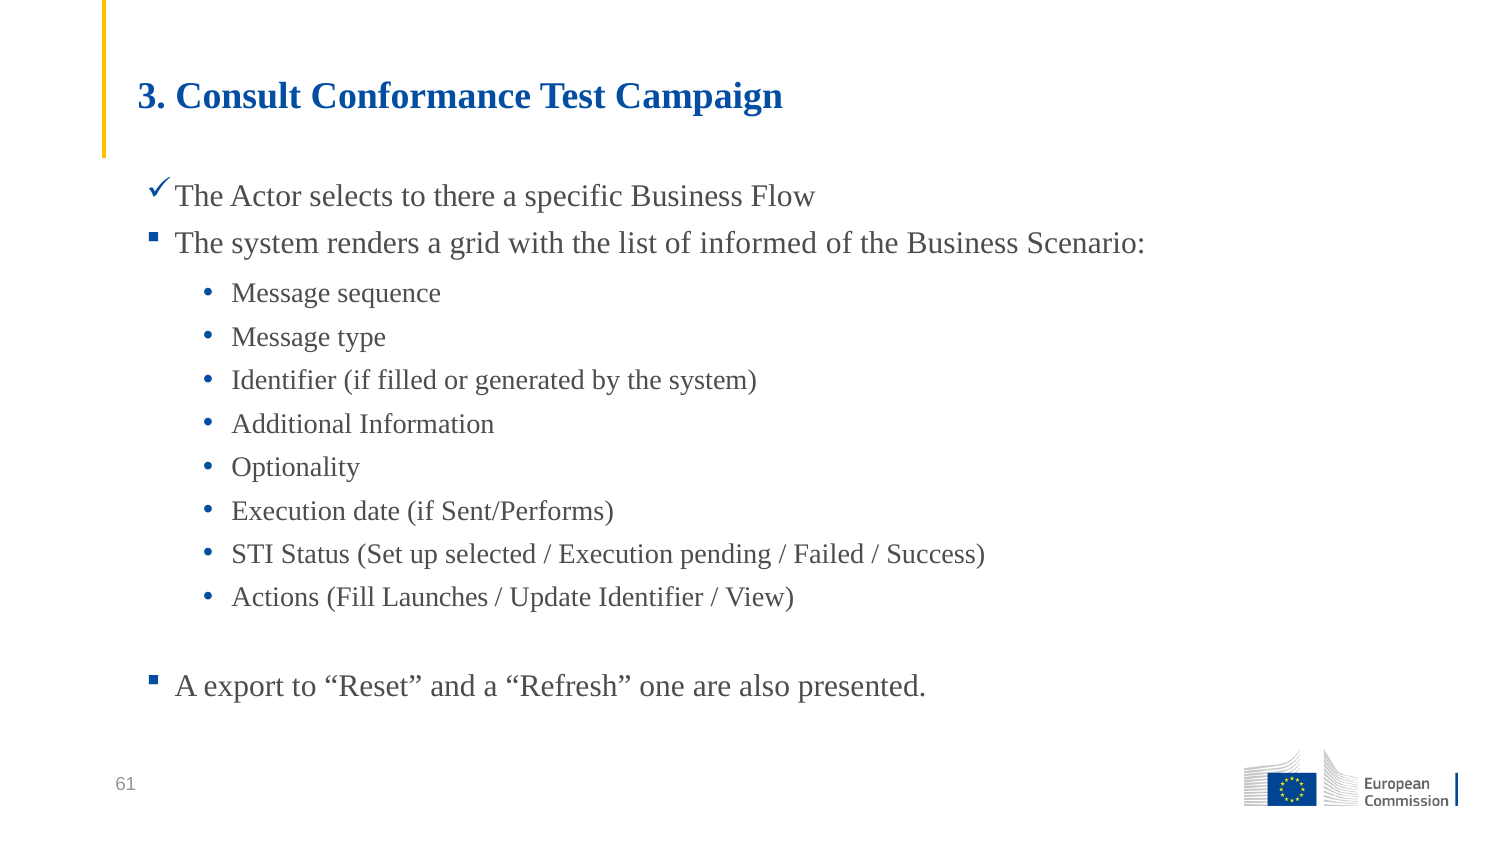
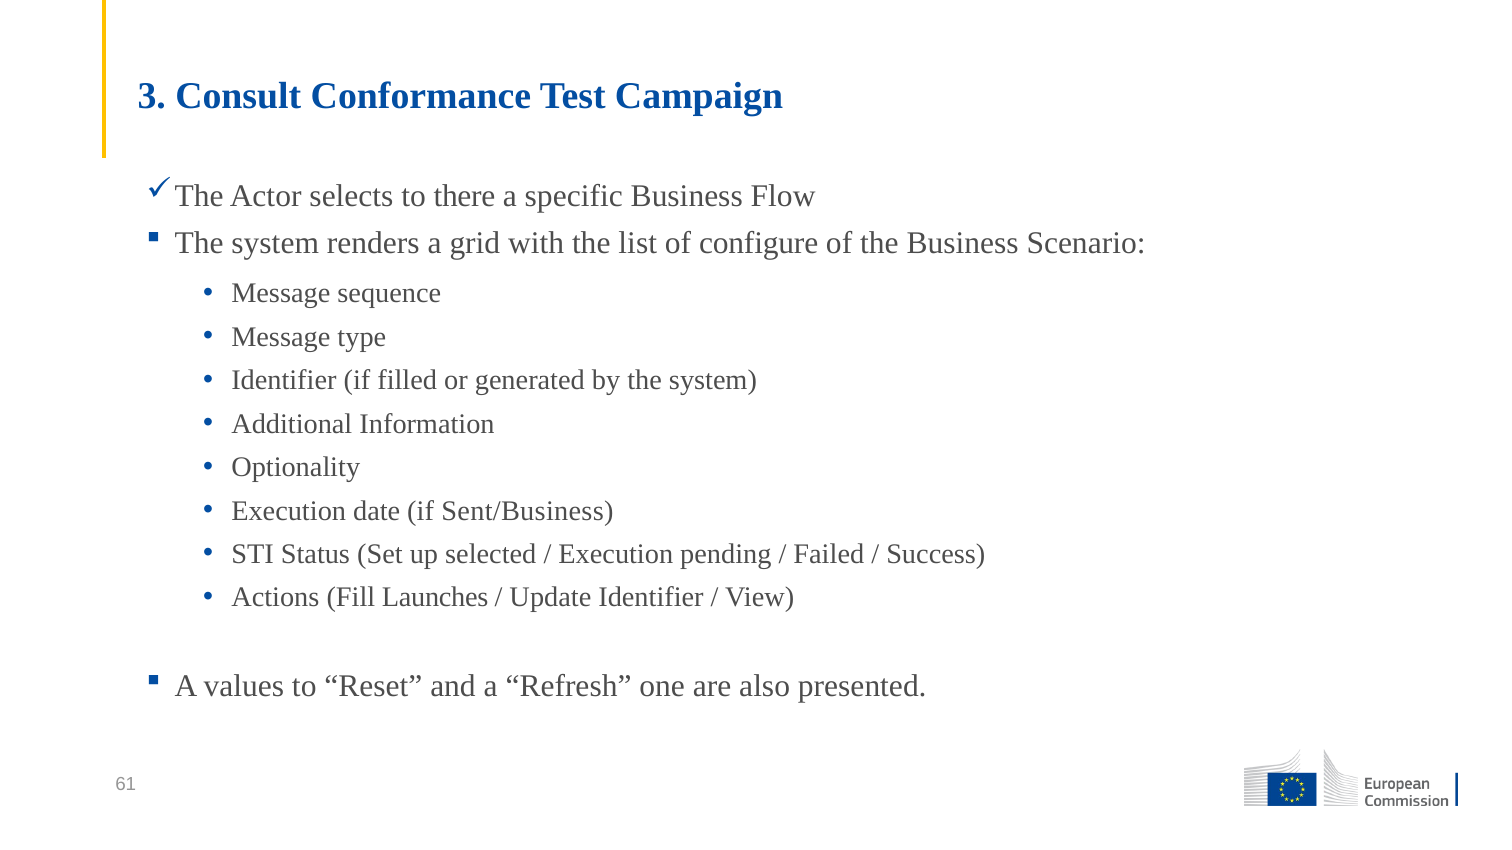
informed: informed -> configure
Sent/Performs: Sent/Performs -> Sent/Business
export: export -> values
